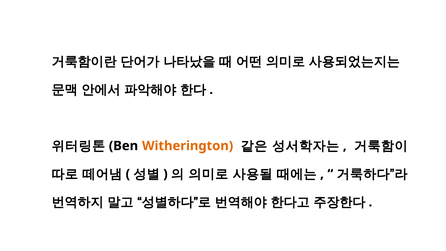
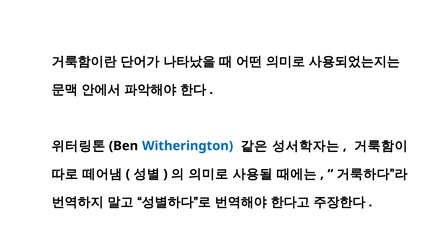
Witherington colour: orange -> blue
